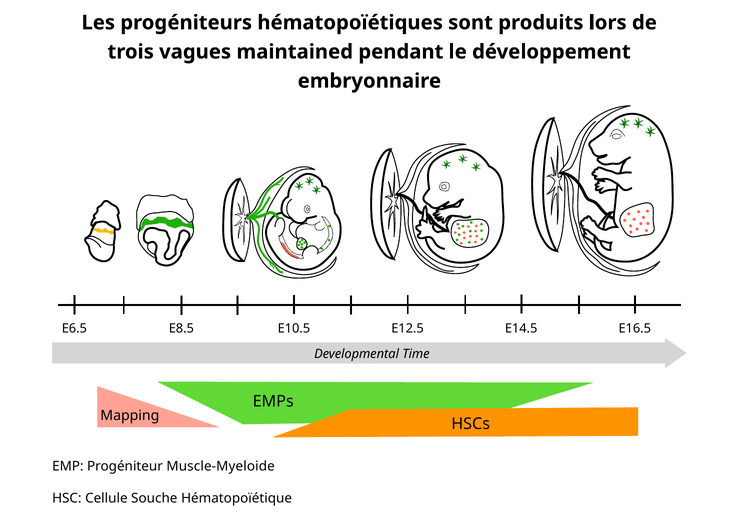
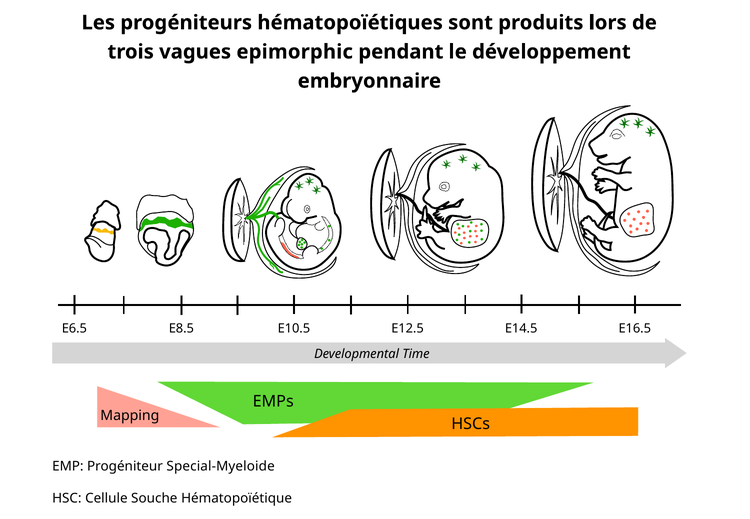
maintained: maintained -> epimorphic
Muscle-Myeloide: Muscle-Myeloide -> Special-Myeloide
